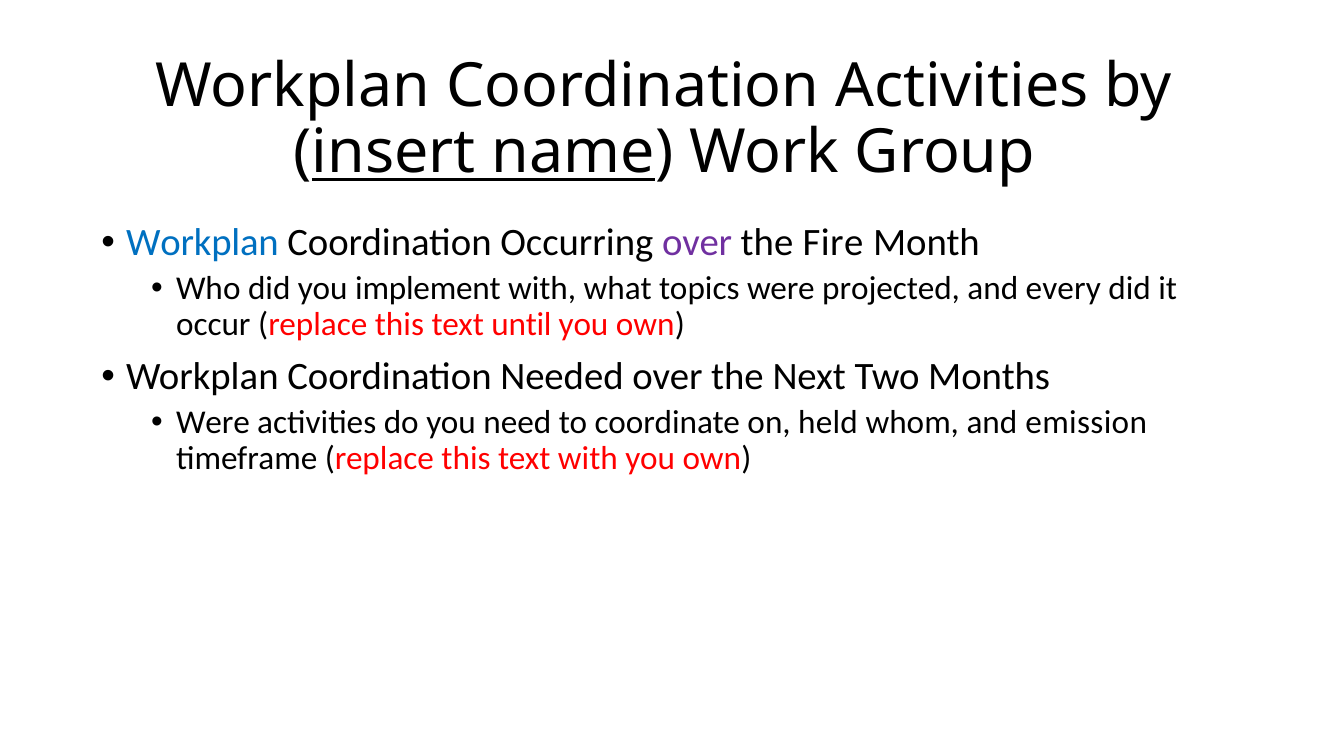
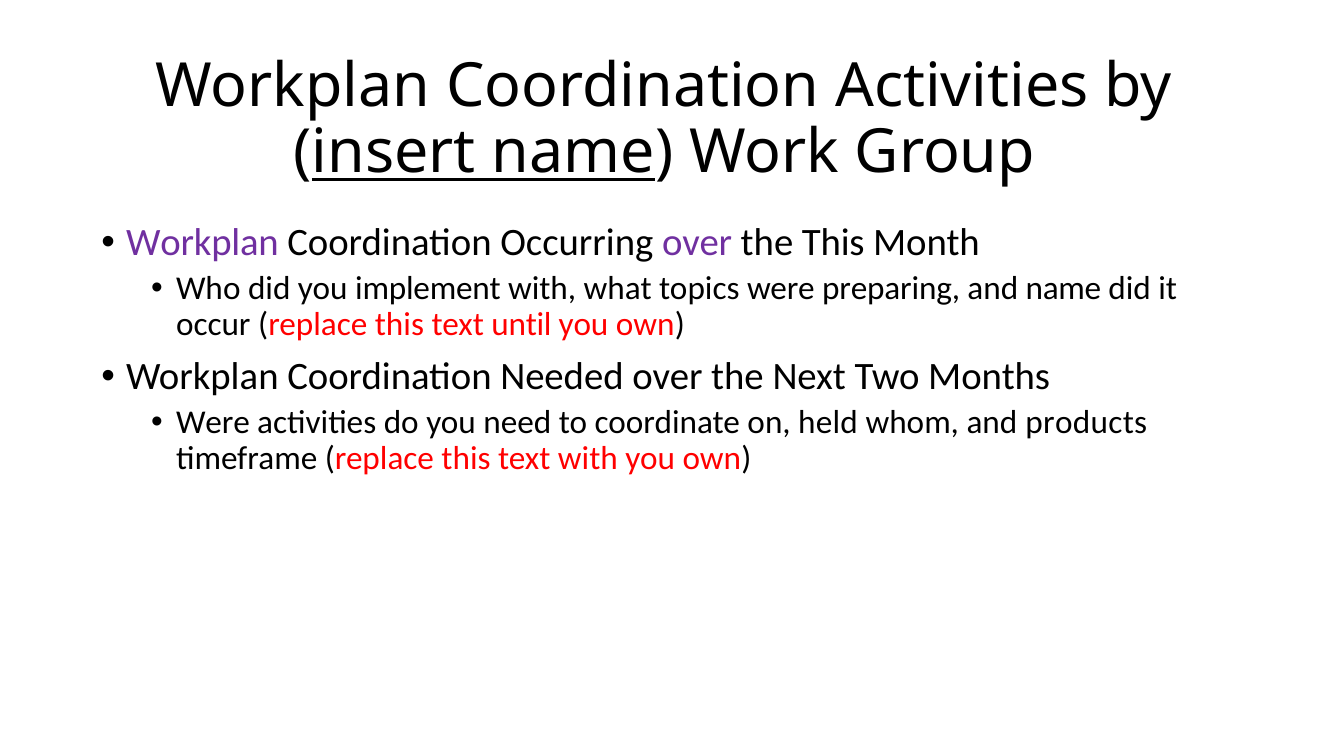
Workplan at (203, 243) colour: blue -> purple
the Fire: Fire -> This
projected: projected -> preparing
and every: every -> name
emission: emission -> products
